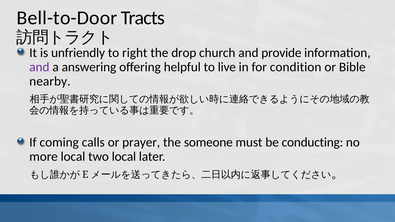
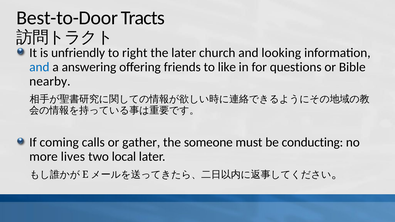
Bell-to-Door: Bell-to-Door -> Best-to-Door
the drop: drop -> later
provide: provide -> looking
and at (39, 67) colour: purple -> blue
helpful: helpful -> friends
live: live -> like
condition: condition -> questions
prayer: prayer -> gather
more local: local -> lives
